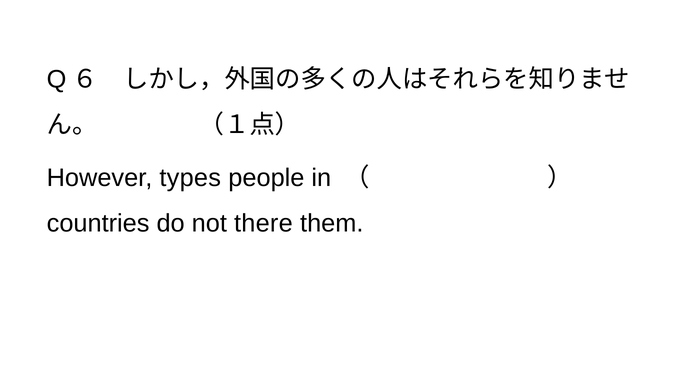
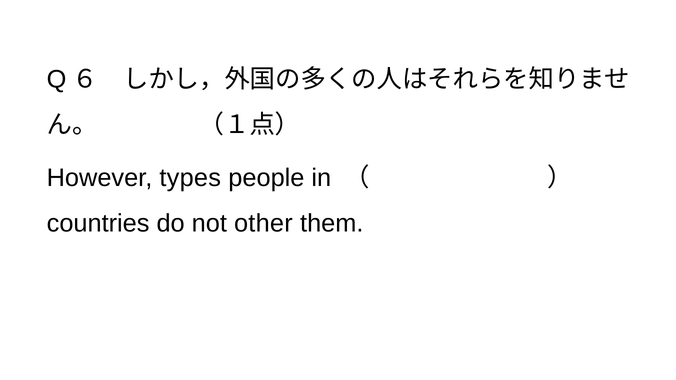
there: there -> other
